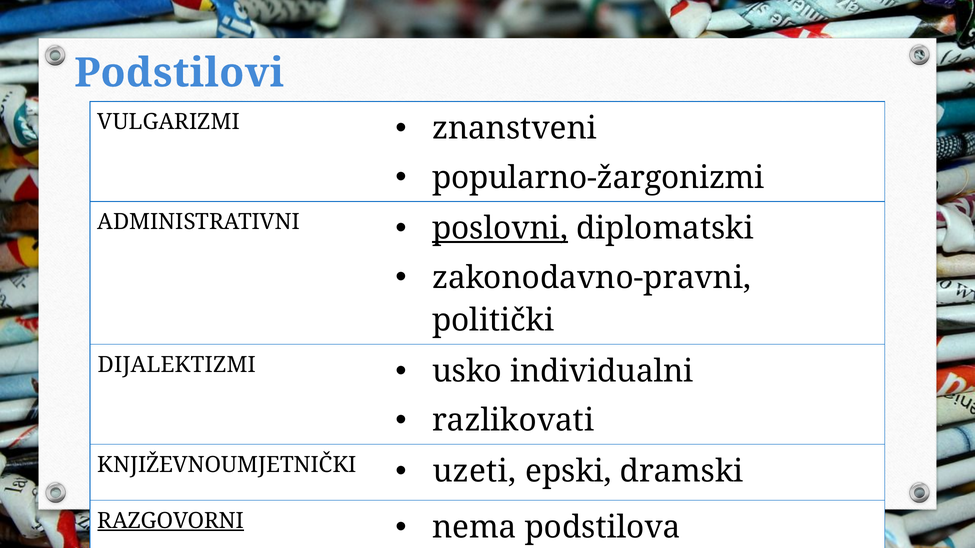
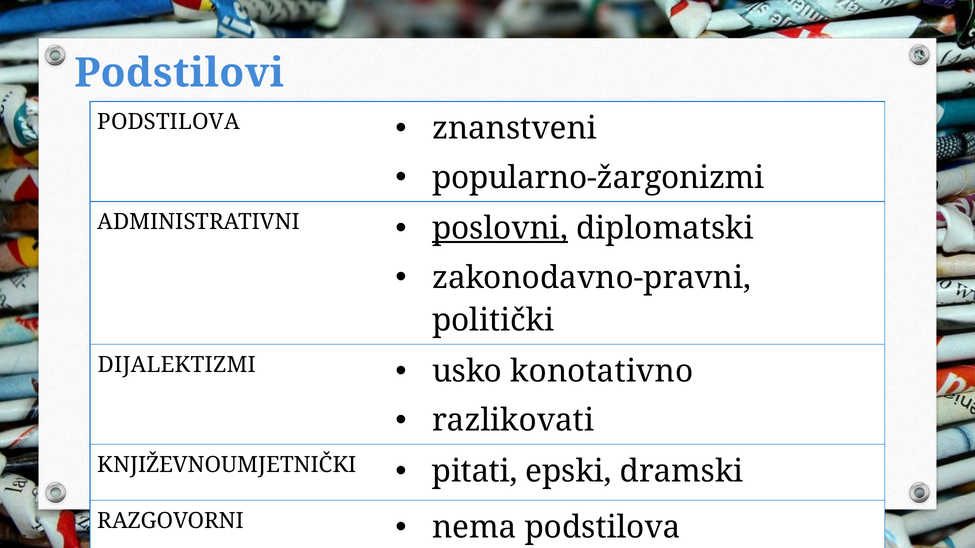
VULGARIZMI at (169, 122): VULGARIZMI -> PODSTILOVA
individualni: individualni -> konotativno
uzeti: uzeti -> pitati
RAZGOVORNI underline: present -> none
